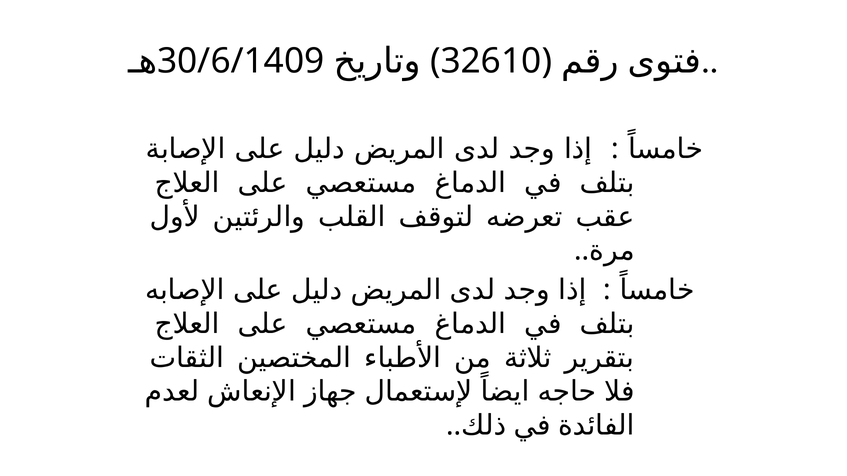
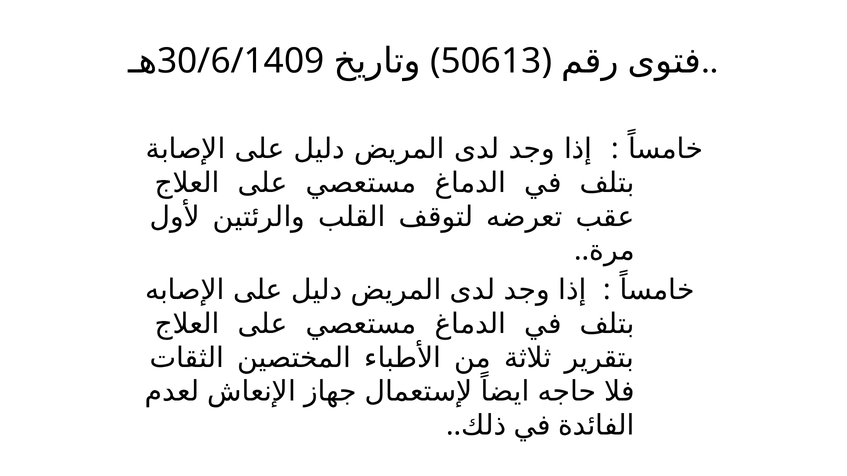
32610: 32610 -> 50613
